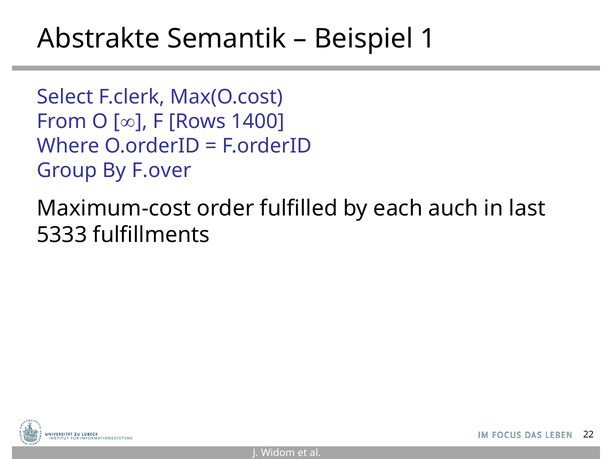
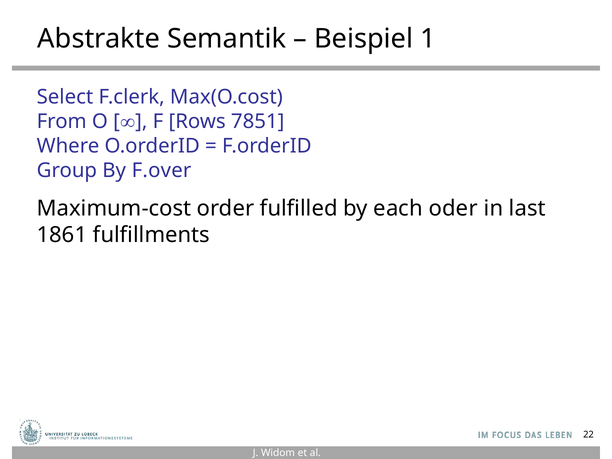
1400: 1400 -> 7851
auch: auch -> oder
5333: 5333 -> 1861
